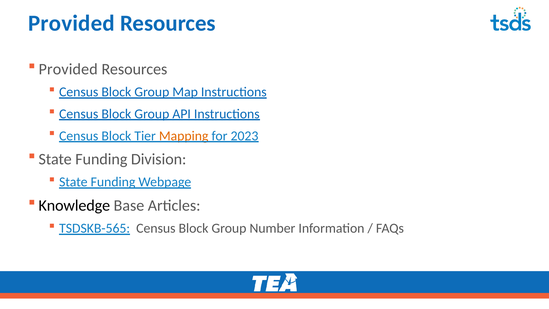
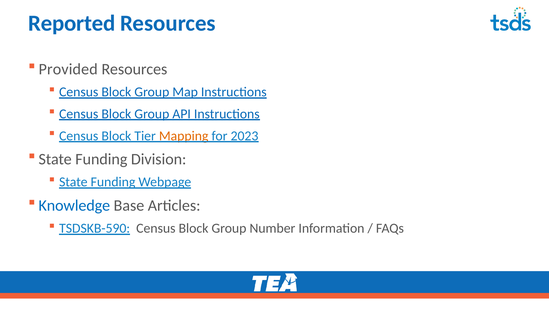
Provided at (71, 23): Provided -> Reported
Knowledge colour: black -> blue
TSDSKB-565: TSDSKB-565 -> TSDSKB-590
